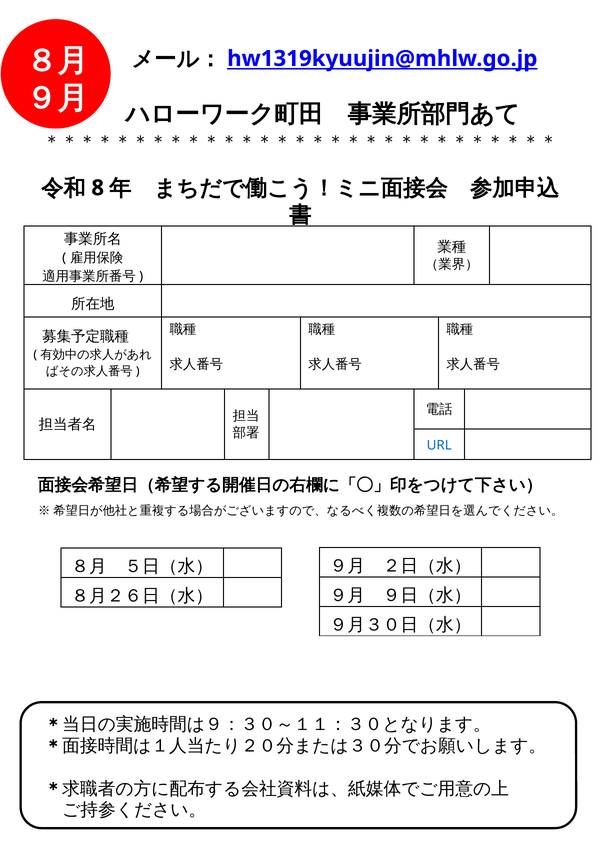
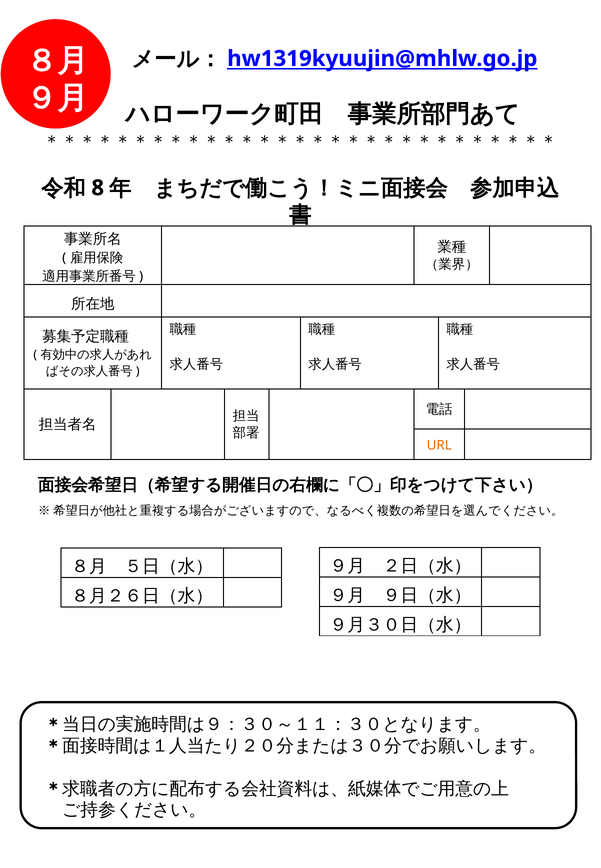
URL colour: blue -> orange
